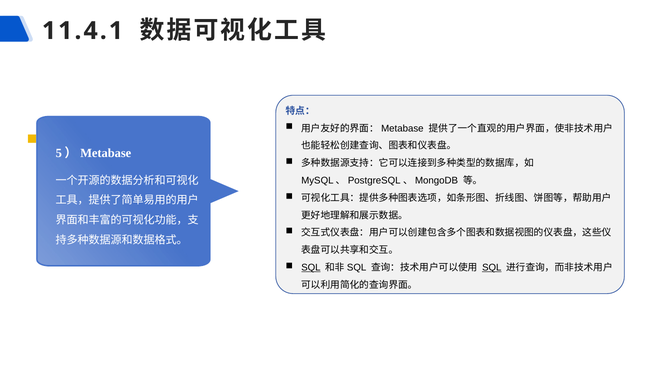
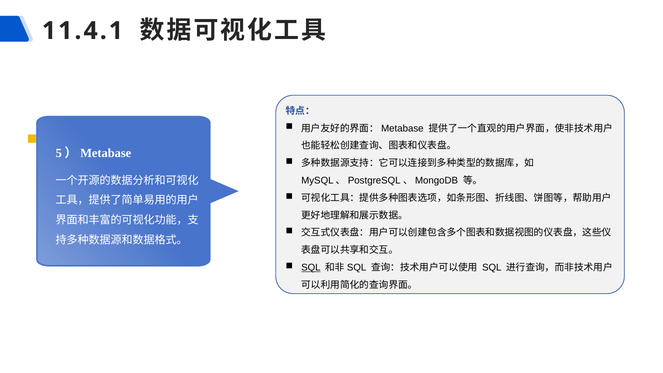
SQL at (492, 268) underline: present -> none
